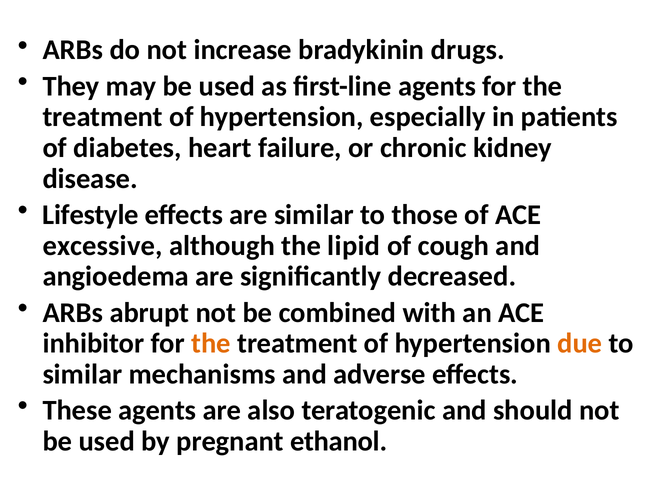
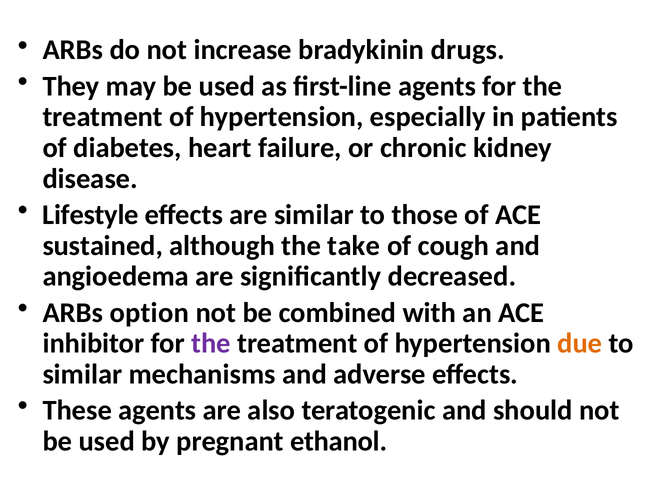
excessive: excessive -> sustained
lipid: lipid -> take
abrupt: abrupt -> option
the at (211, 344) colour: orange -> purple
